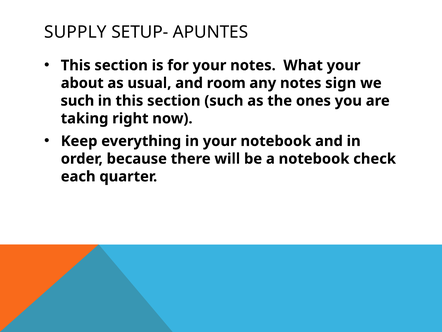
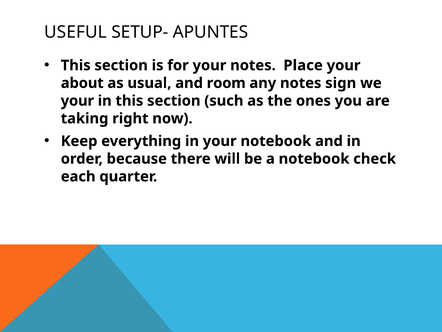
SUPPLY: SUPPLY -> USEFUL
What: What -> Place
such at (77, 101): such -> your
